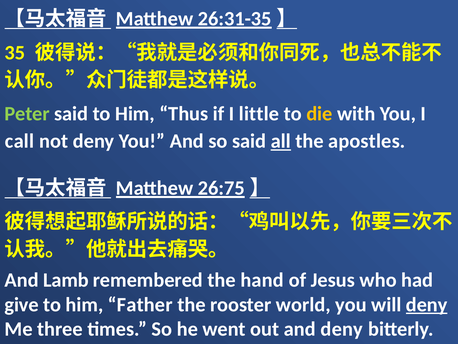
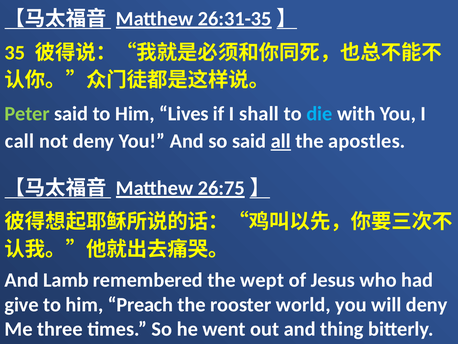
Thus: Thus -> Lives
little: little -> shall
die colour: yellow -> light blue
hand: hand -> wept
Father: Father -> Preach
deny at (427, 304) underline: present -> none
and deny: deny -> thing
